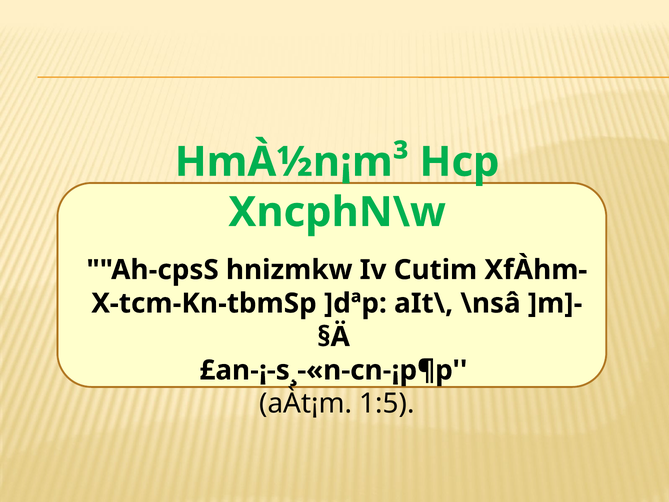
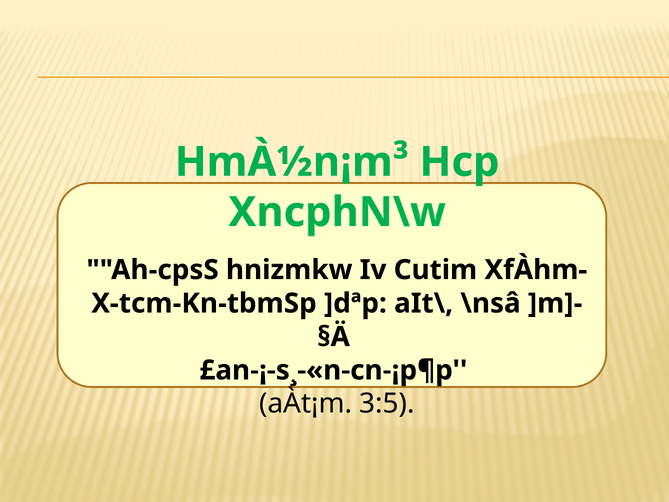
1:5: 1:5 -> 3:5
